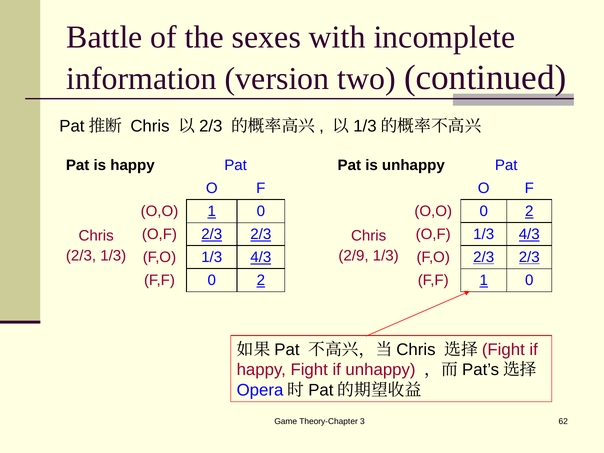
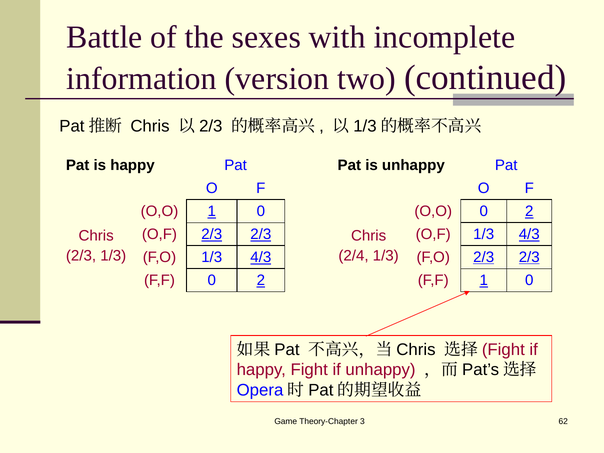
2/9: 2/9 -> 2/4
